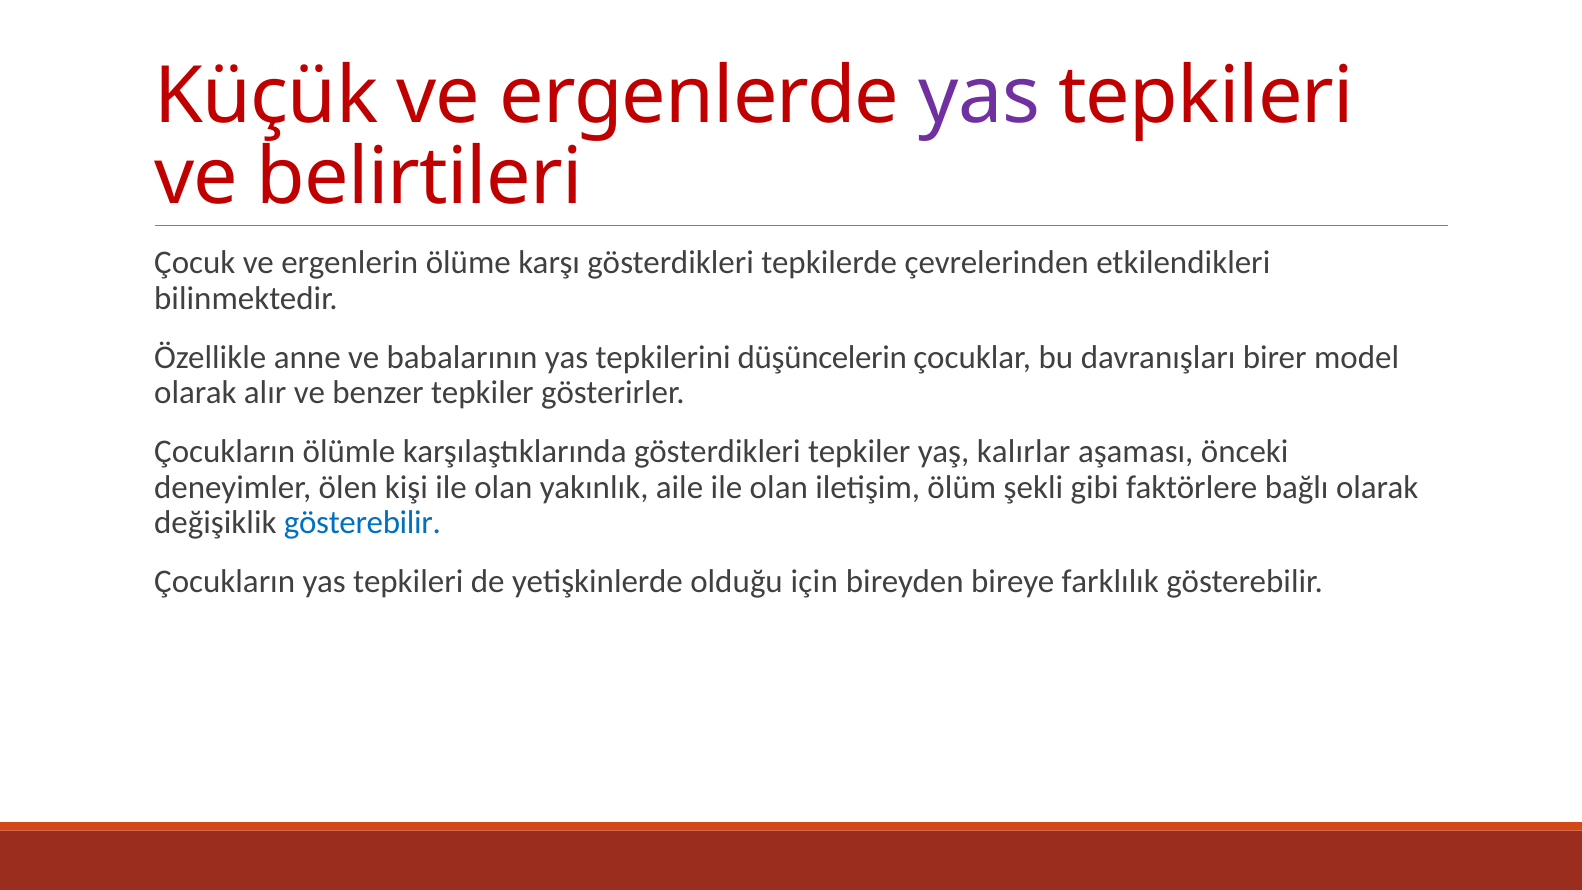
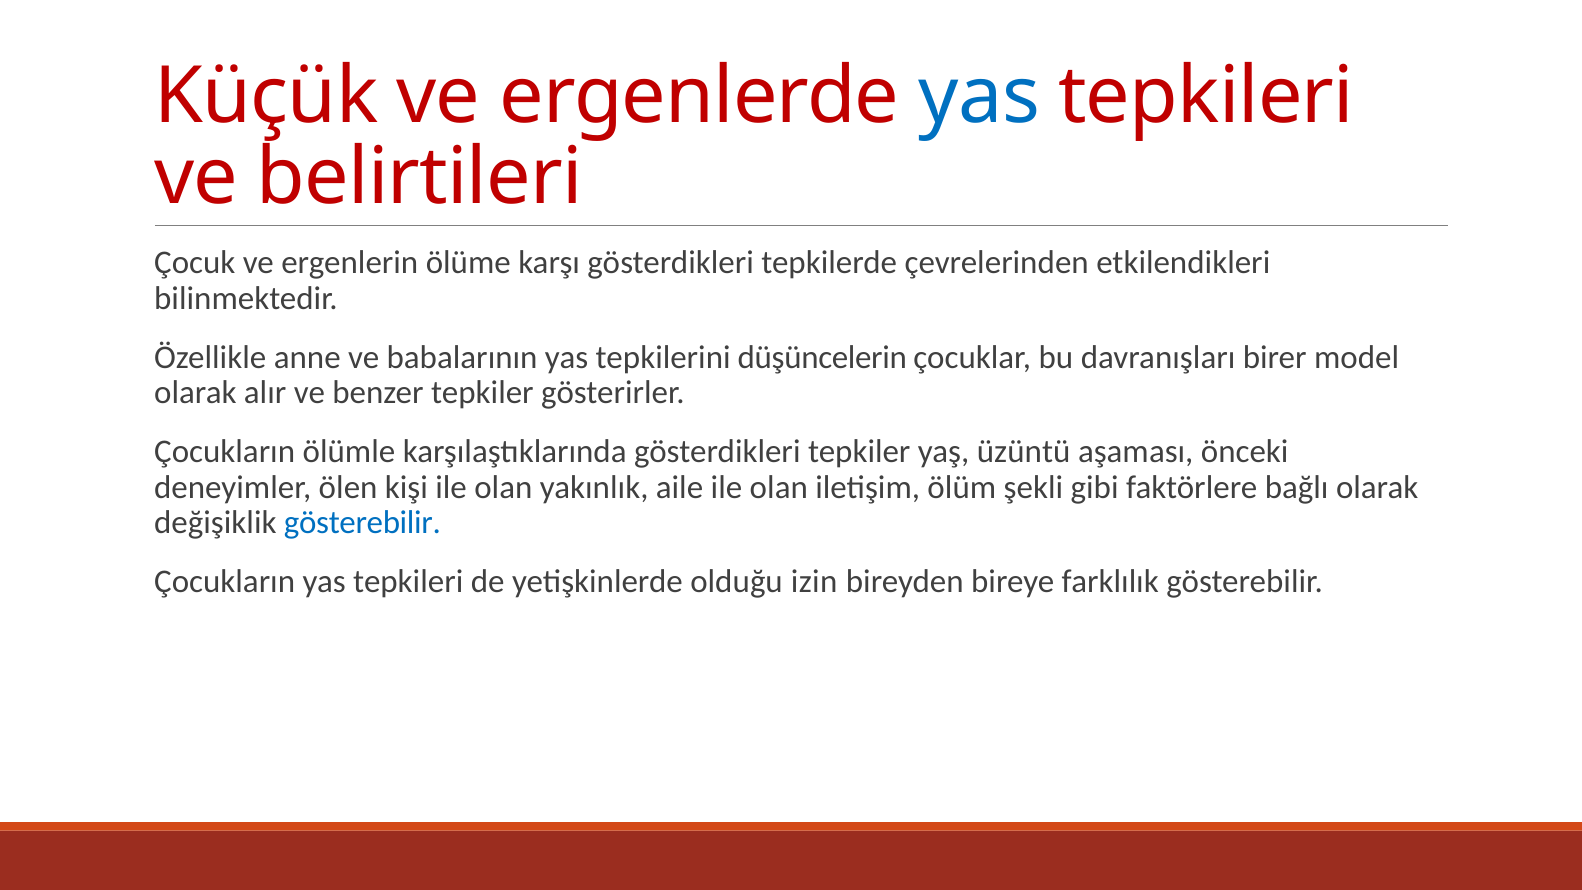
yas at (979, 97) colour: purple -> blue
kalırlar: kalırlar -> üzüntü
için: için -> izin
